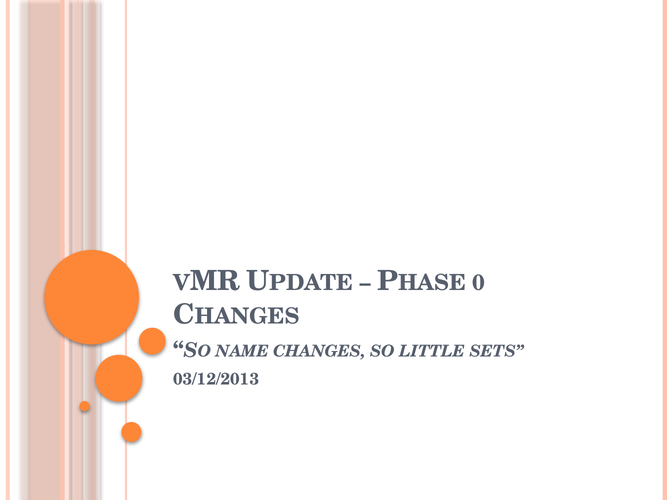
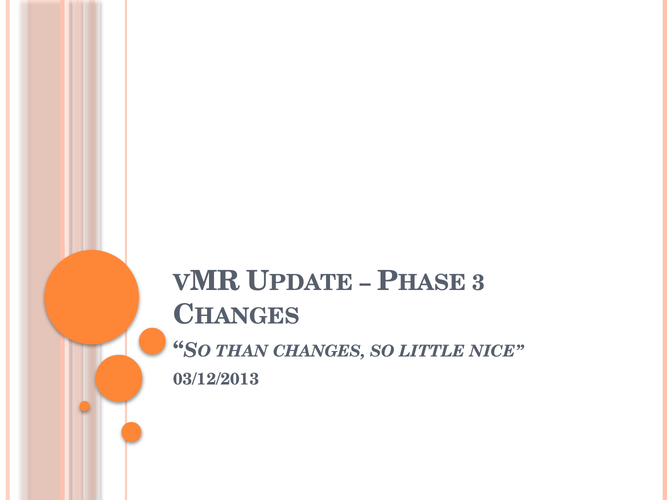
0: 0 -> 3
NAME: NAME -> THAN
SETS: SETS -> NICE
